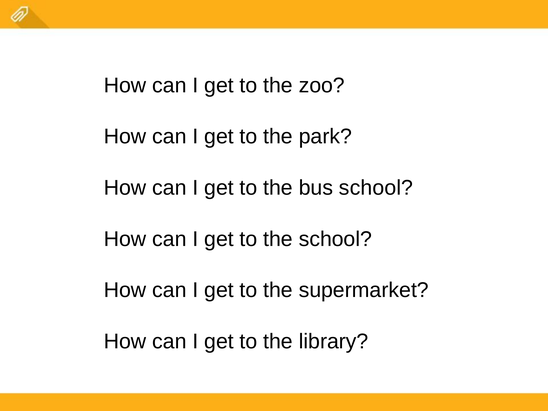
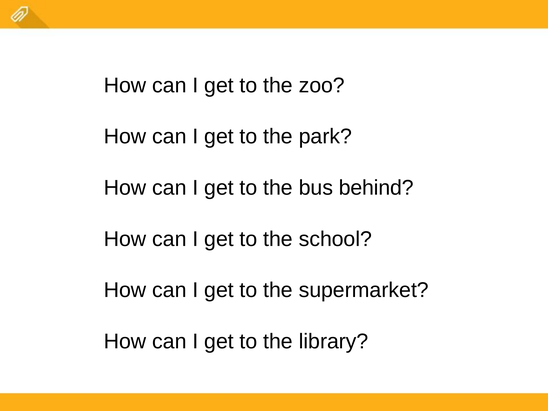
bus school: school -> behind
